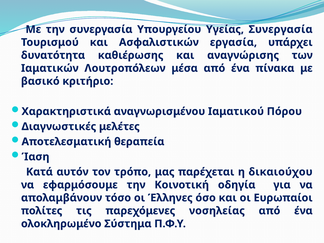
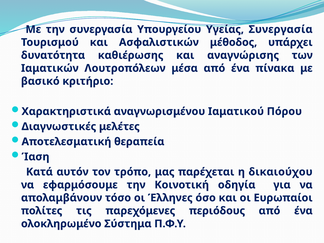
εργασία: εργασία -> μέθοδος
νοσηλείας: νοσηλείας -> περιόδους
